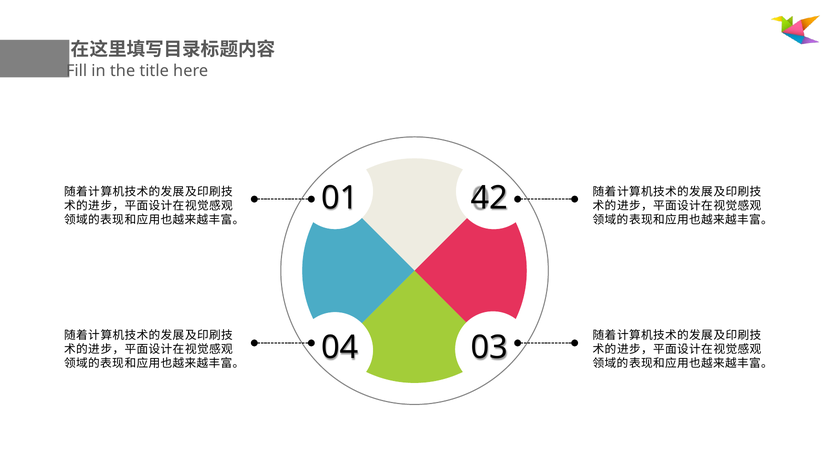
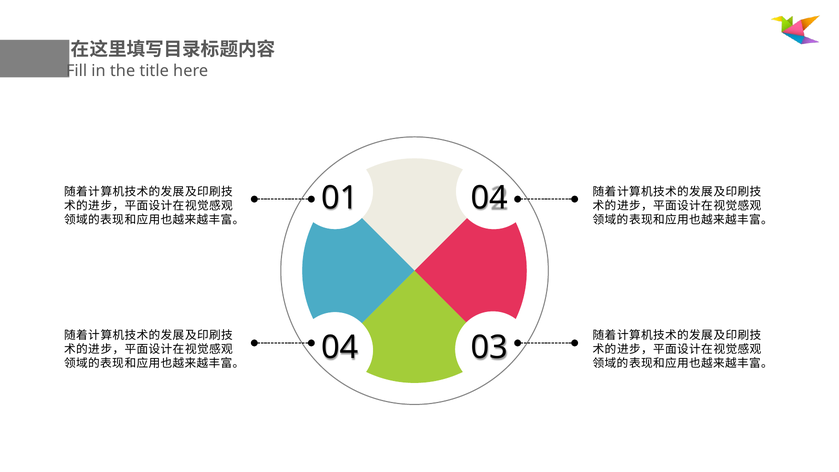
01 42: 42 -> 04
